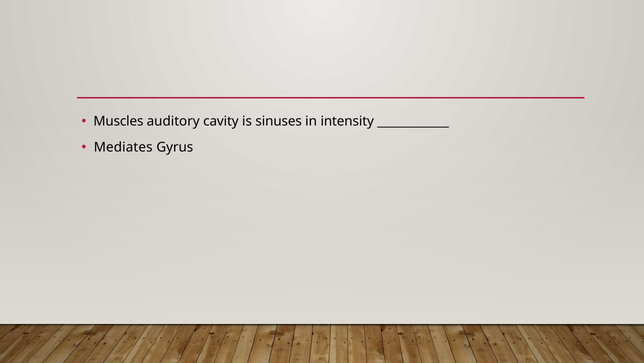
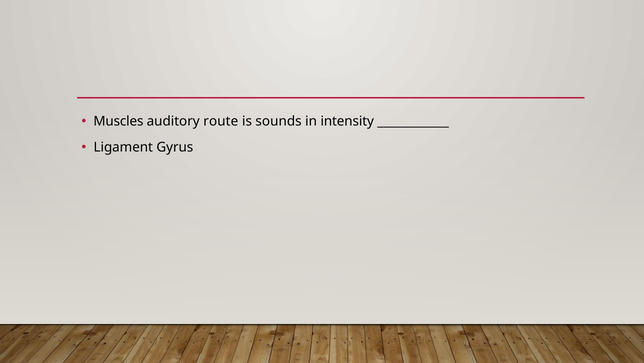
cavity: cavity -> route
sinuses: sinuses -> sounds
Mediates: Mediates -> Ligament
